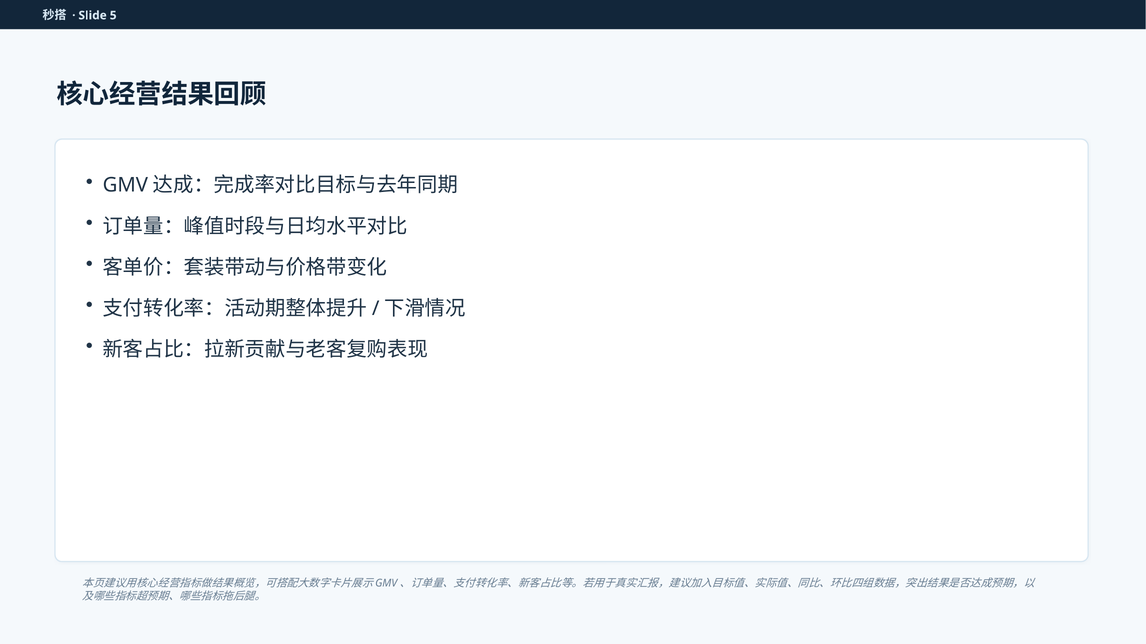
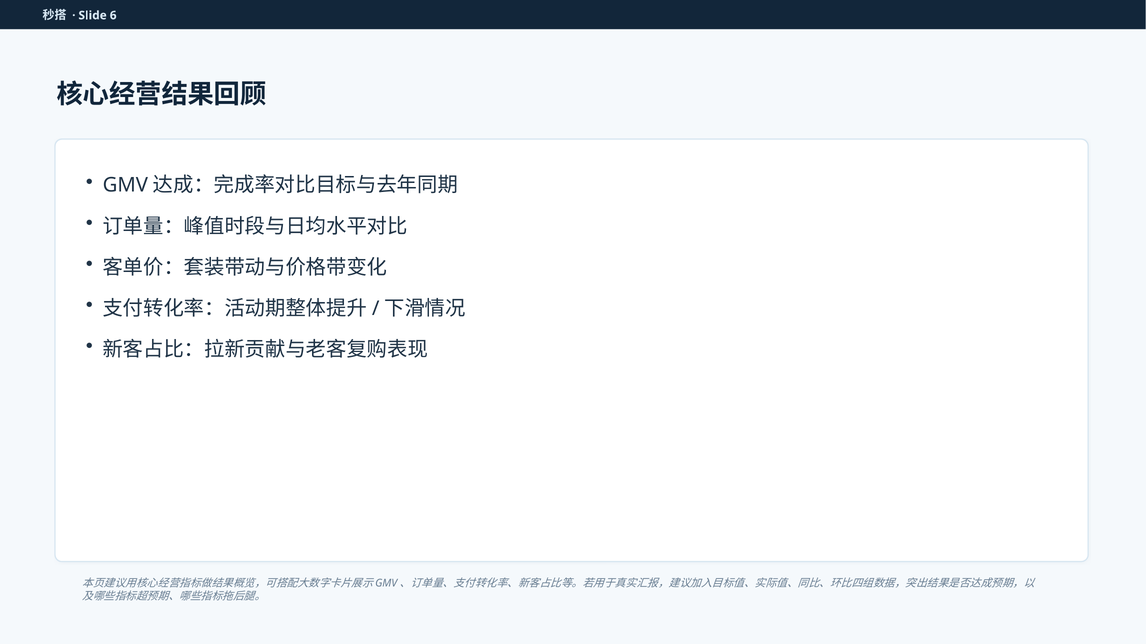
5: 5 -> 6
